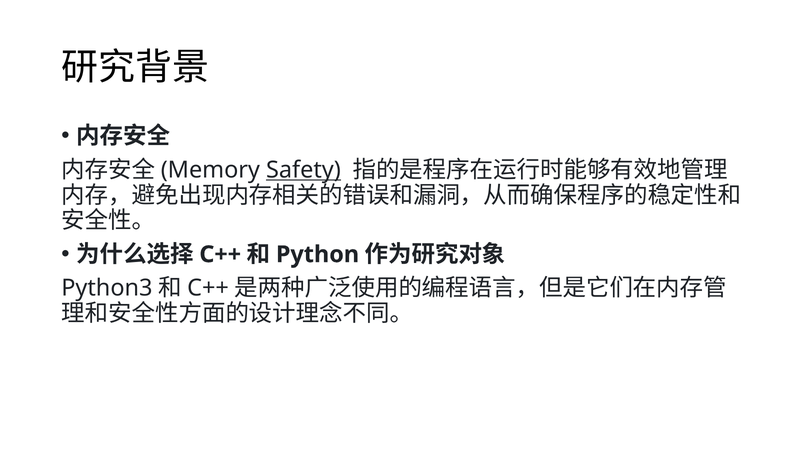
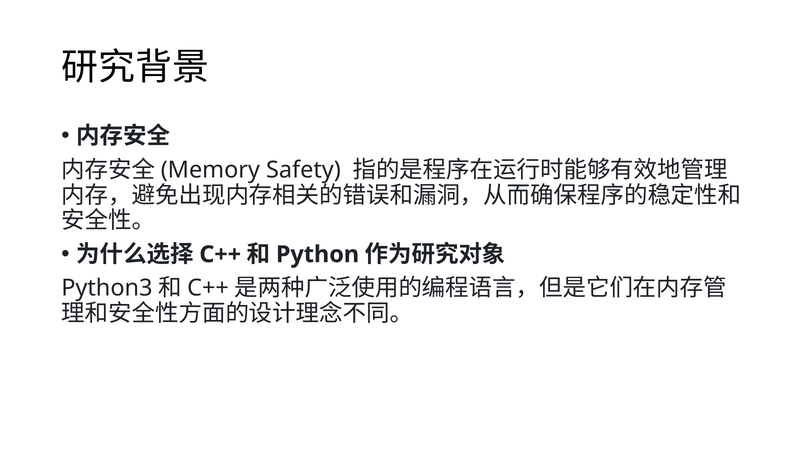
Safety underline: present -> none
